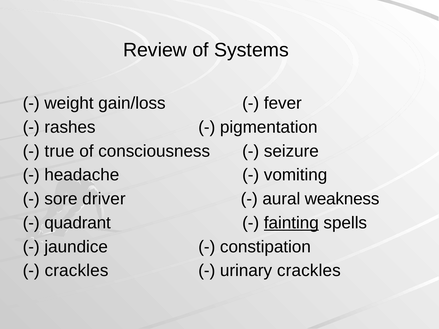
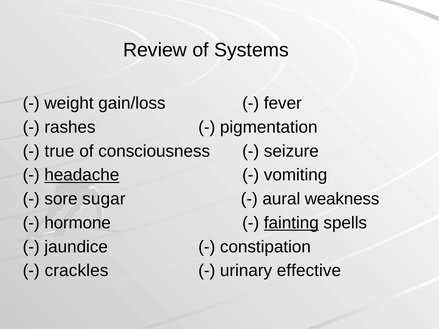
headache underline: none -> present
driver: driver -> sugar
quadrant: quadrant -> hormone
urinary crackles: crackles -> effective
